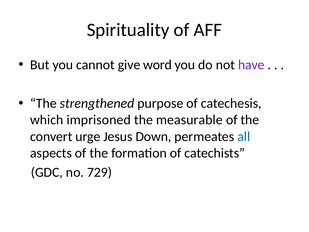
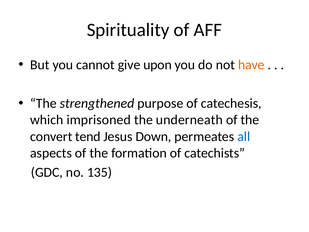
word: word -> upon
have colour: purple -> orange
measurable: measurable -> underneath
urge: urge -> tend
729: 729 -> 135
